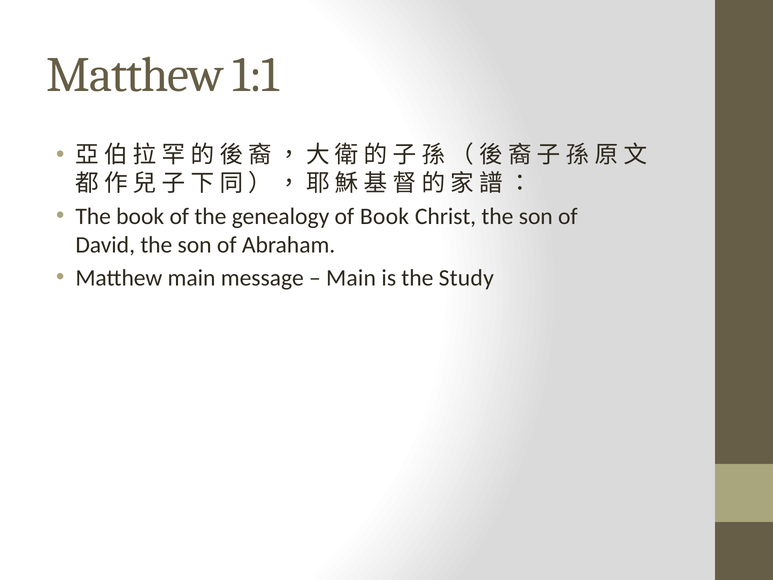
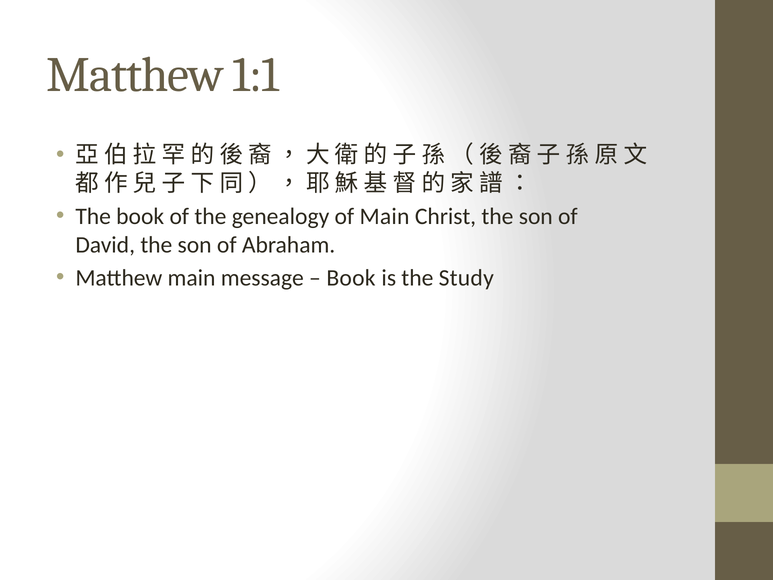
of Book: Book -> Main
Main at (351, 278): Main -> Book
